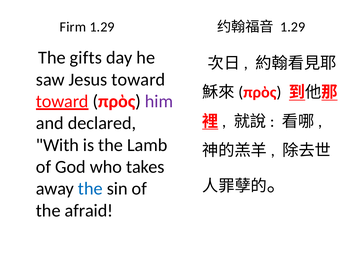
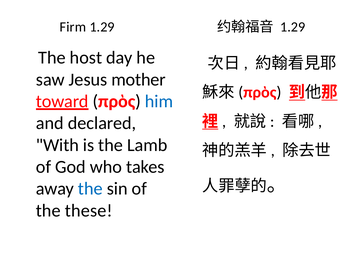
gifts: gifts -> host
Jesus toward: toward -> mother
him colour: purple -> blue
afraid: afraid -> these
